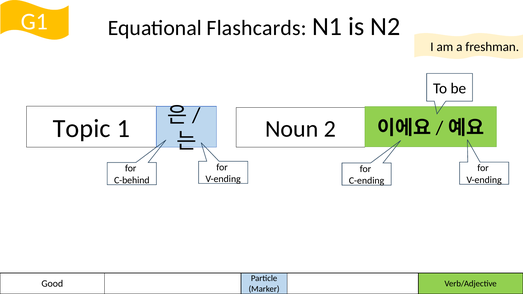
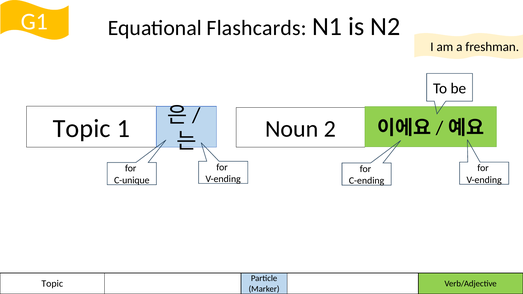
C-behind: C-behind -> C-unique
Good at (52, 284): Good -> Topic
